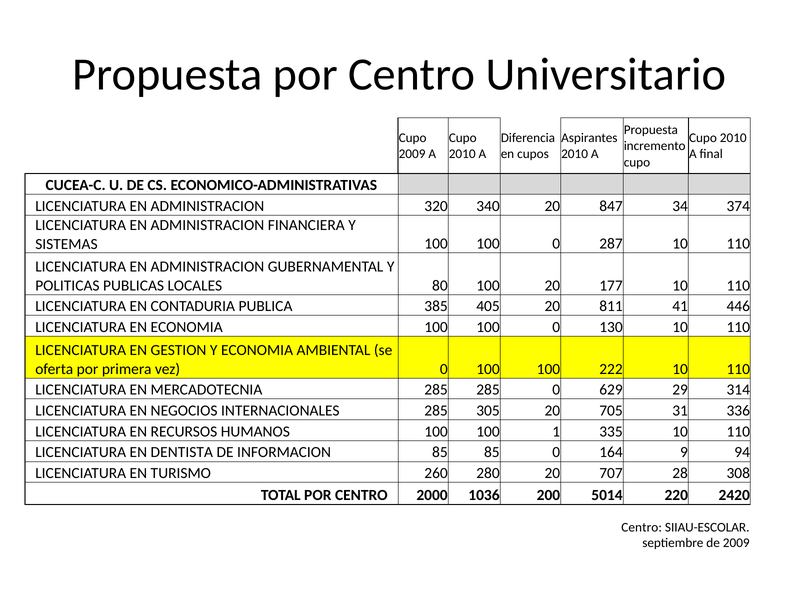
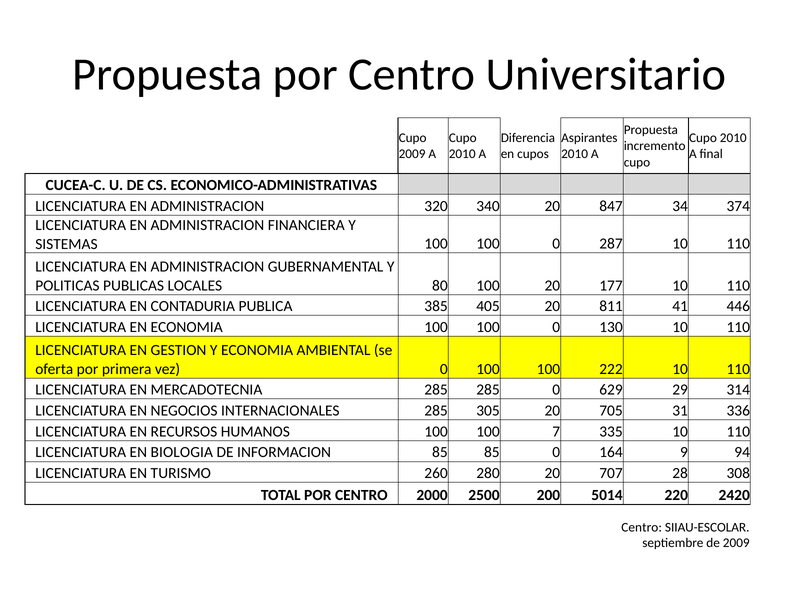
1: 1 -> 7
DENTISTA: DENTISTA -> BIOLOGIA
1036: 1036 -> 2500
